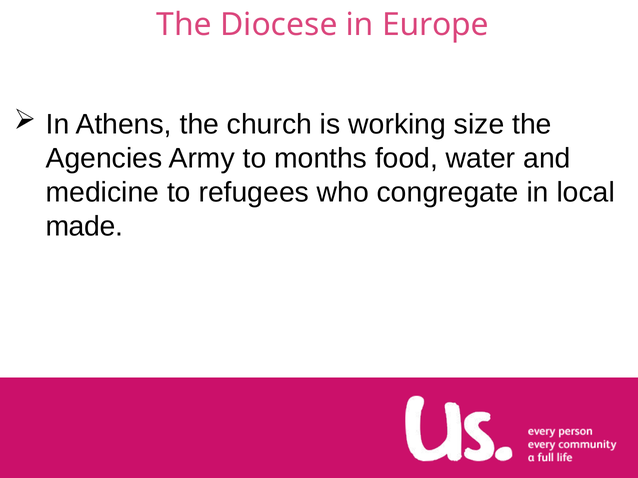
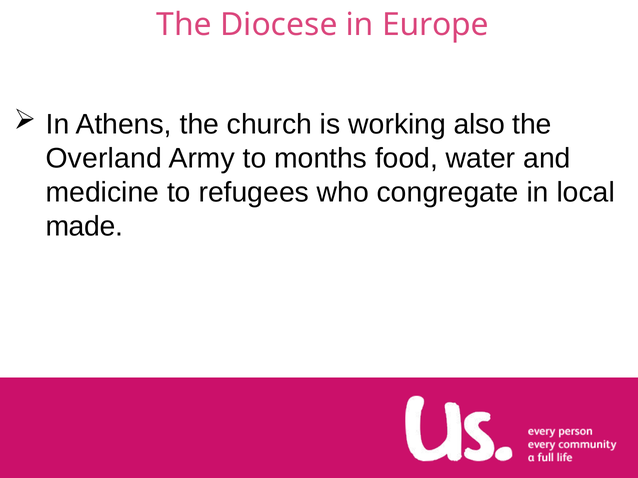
size: size -> also
Agencies: Agencies -> Overland
